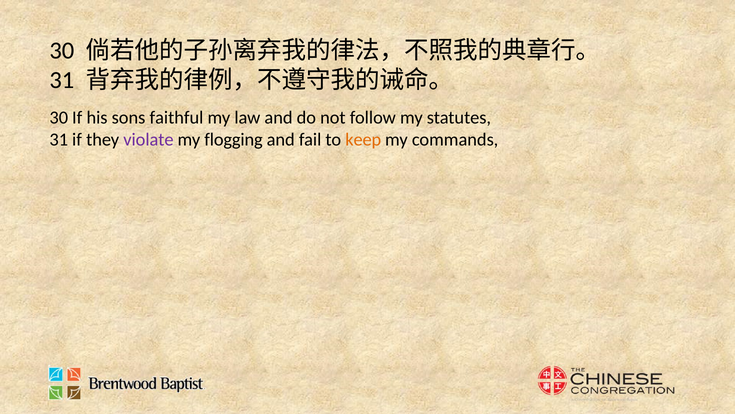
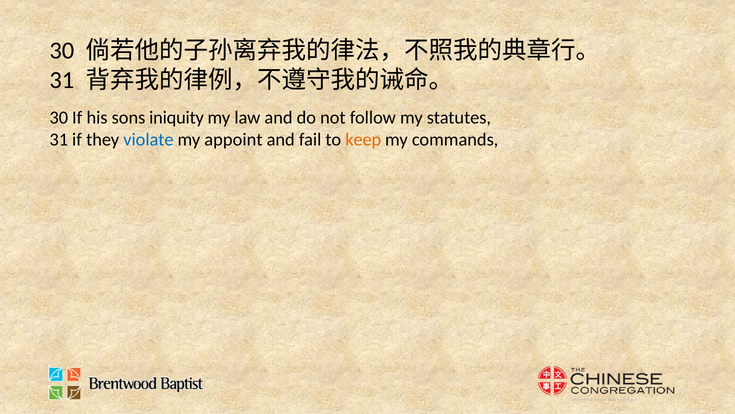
faithful: faithful -> iniquity
violate colour: purple -> blue
flogging: flogging -> appoint
